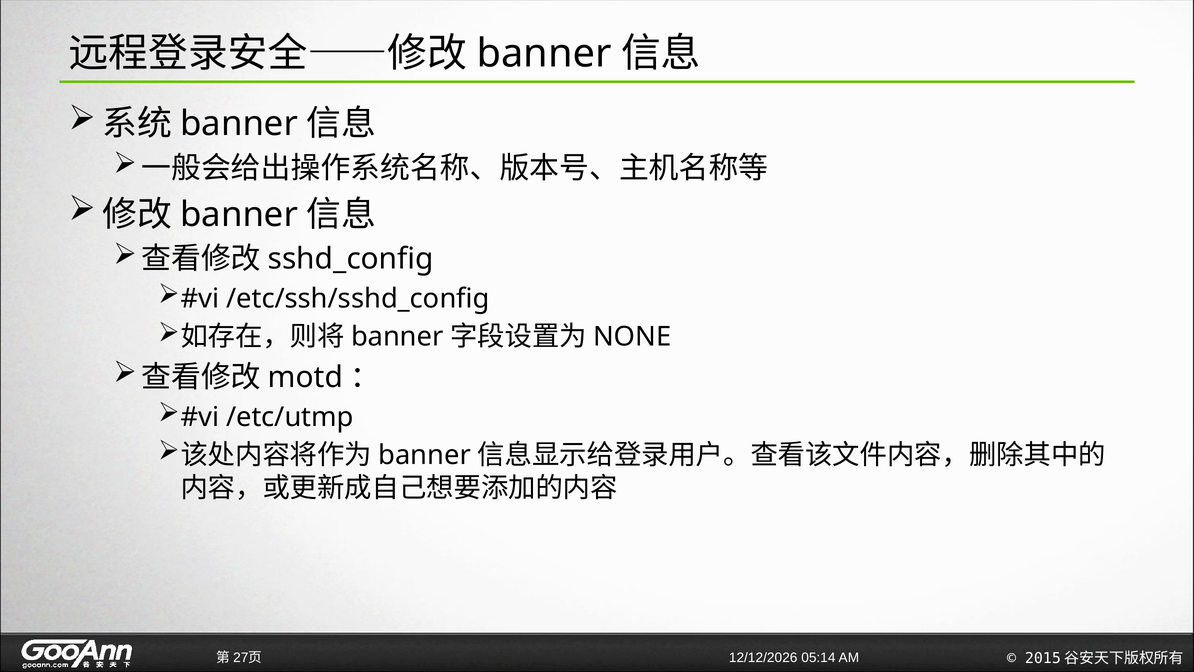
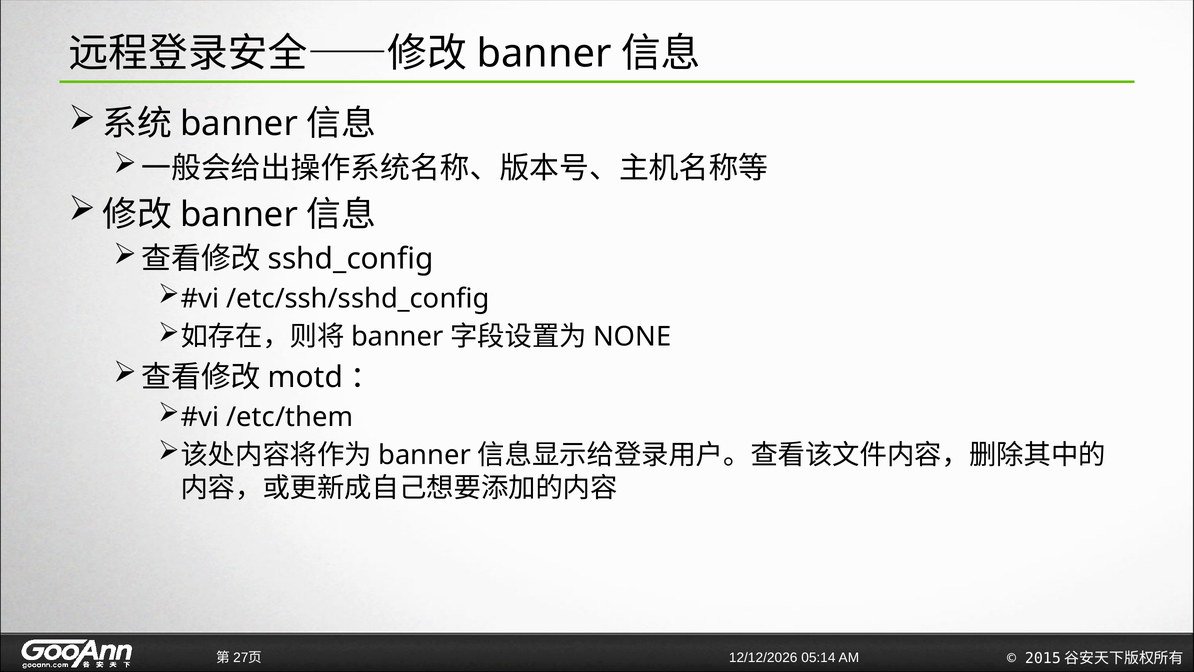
/etc/utmp: /etc/utmp -> /etc/them
